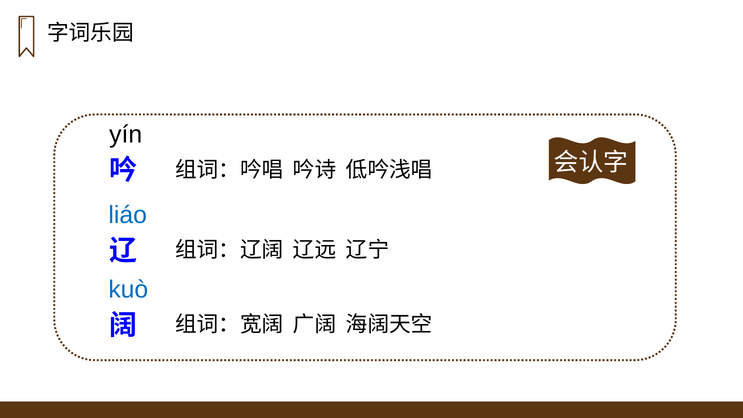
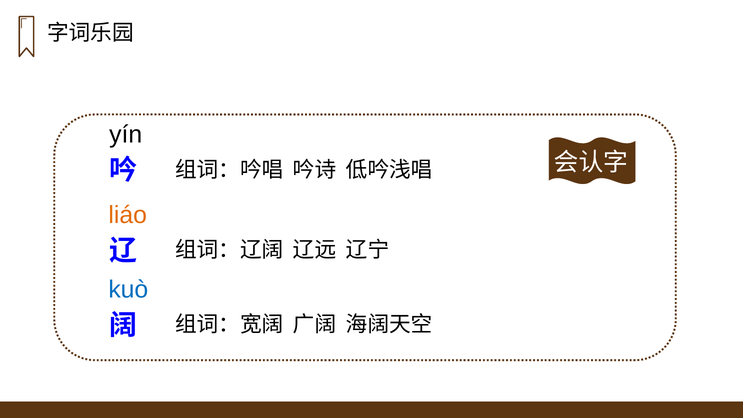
liáo colour: blue -> orange
